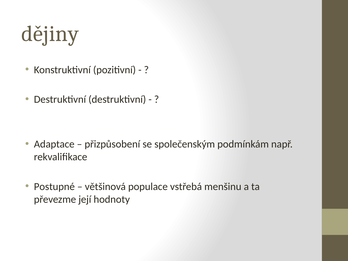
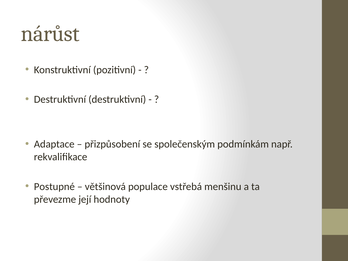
dějiny: dějiny -> nárůst
